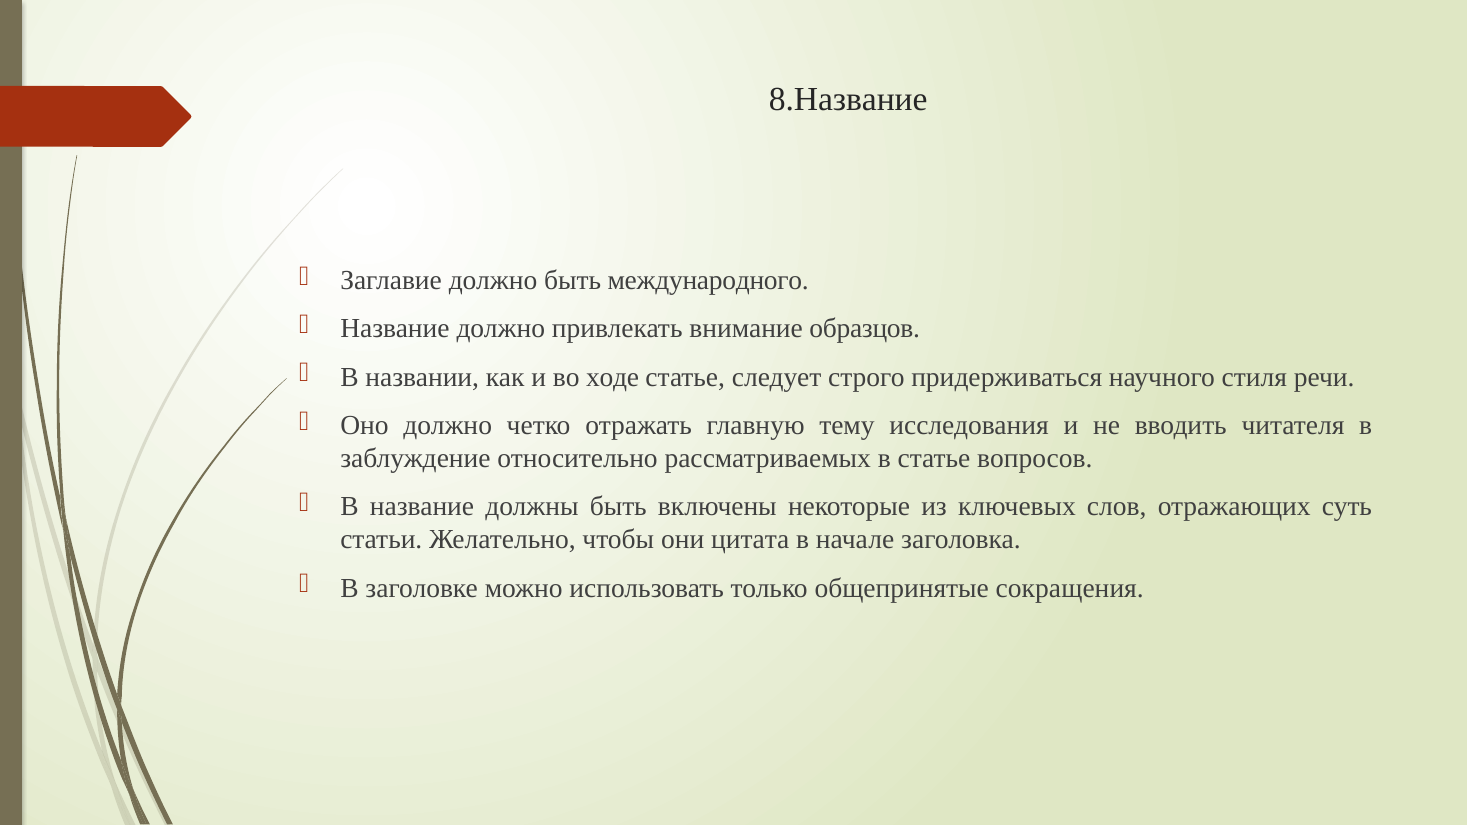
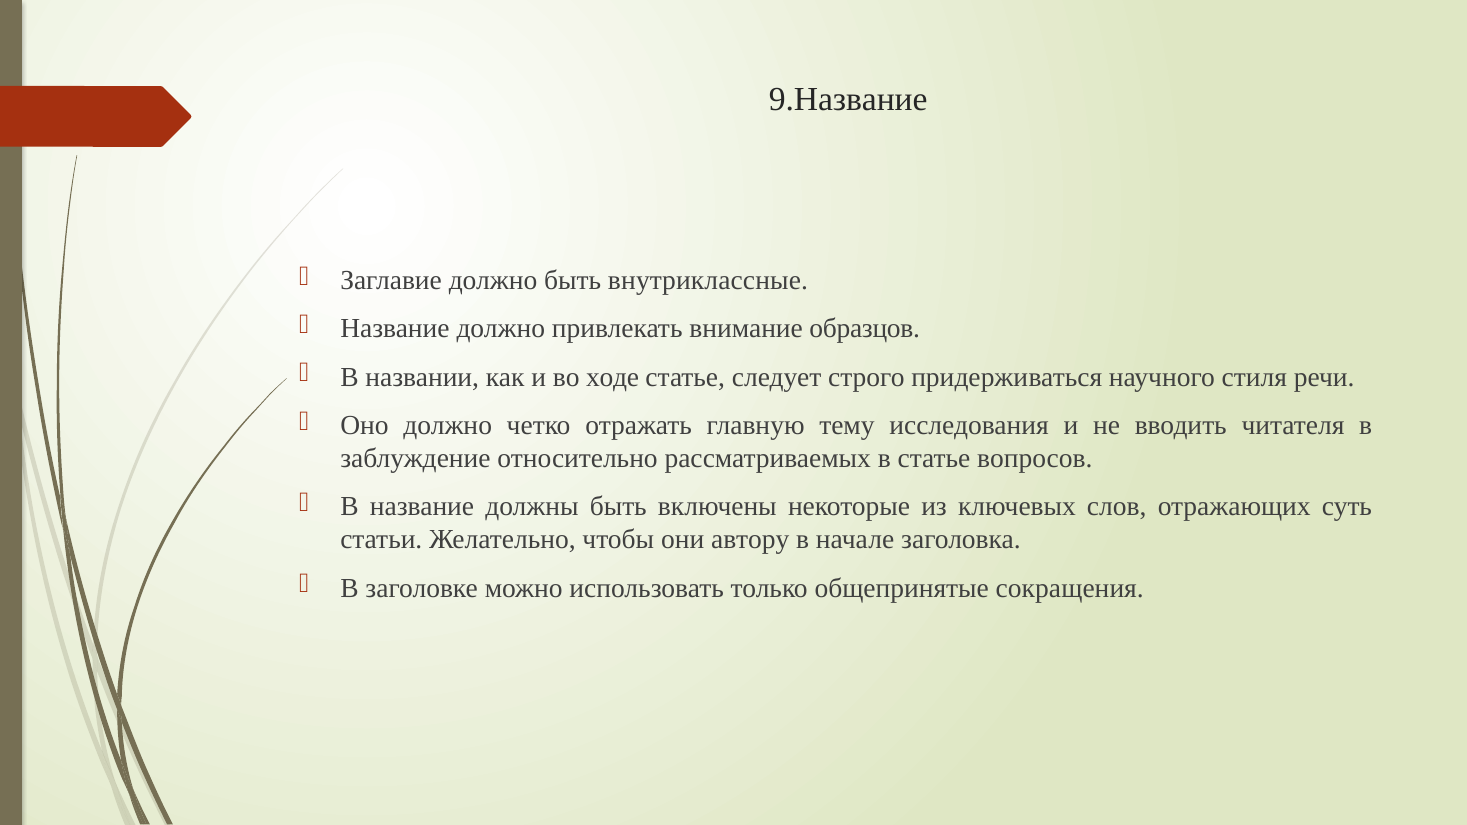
8.Название: 8.Название -> 9.Название
международного: международного -> внутриклассные
цитата: цитата -> автору
